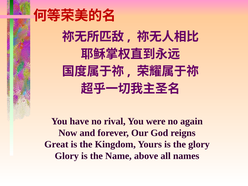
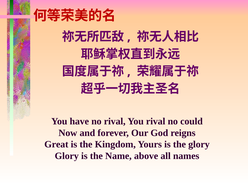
You were: were -> rival
again: again -> could
